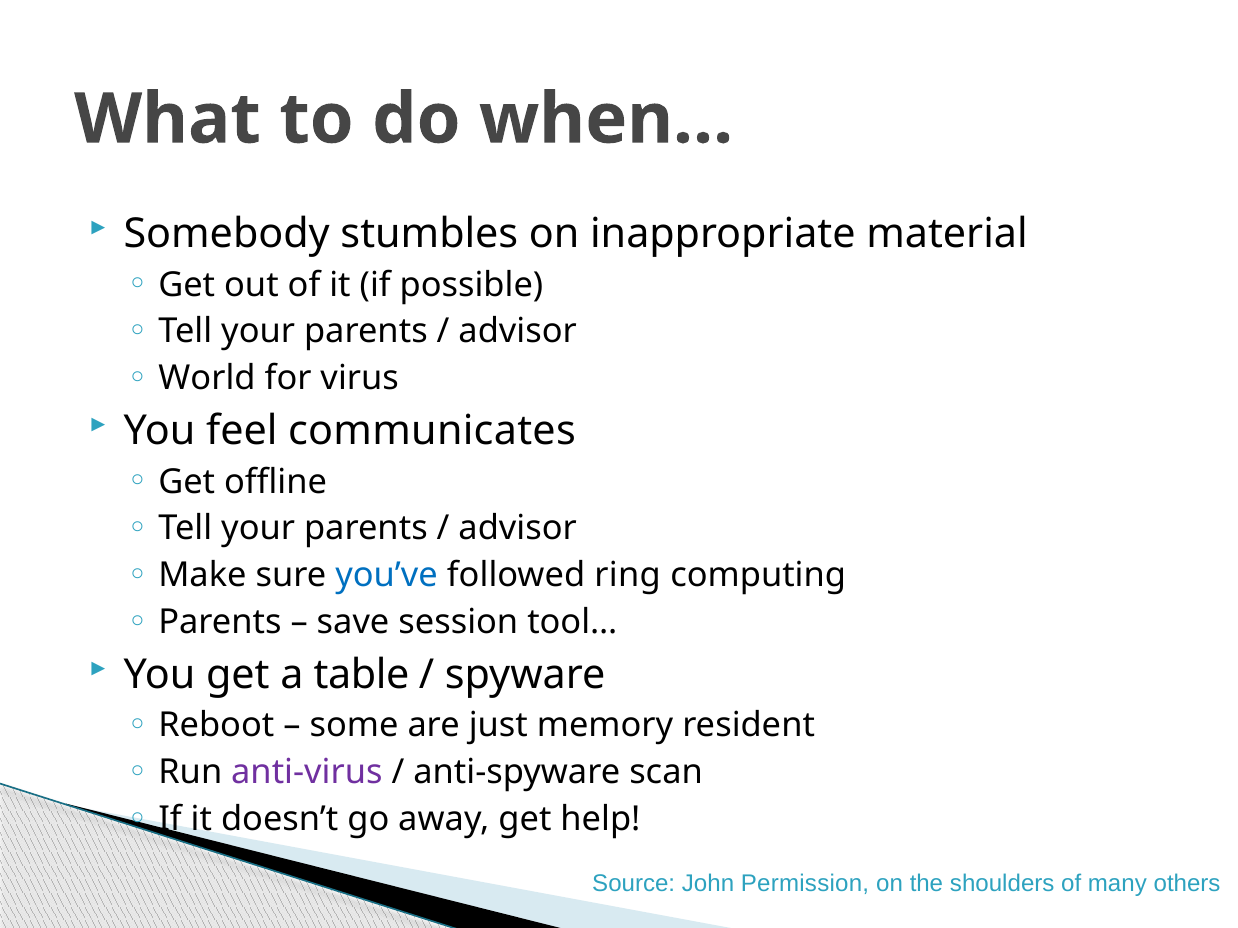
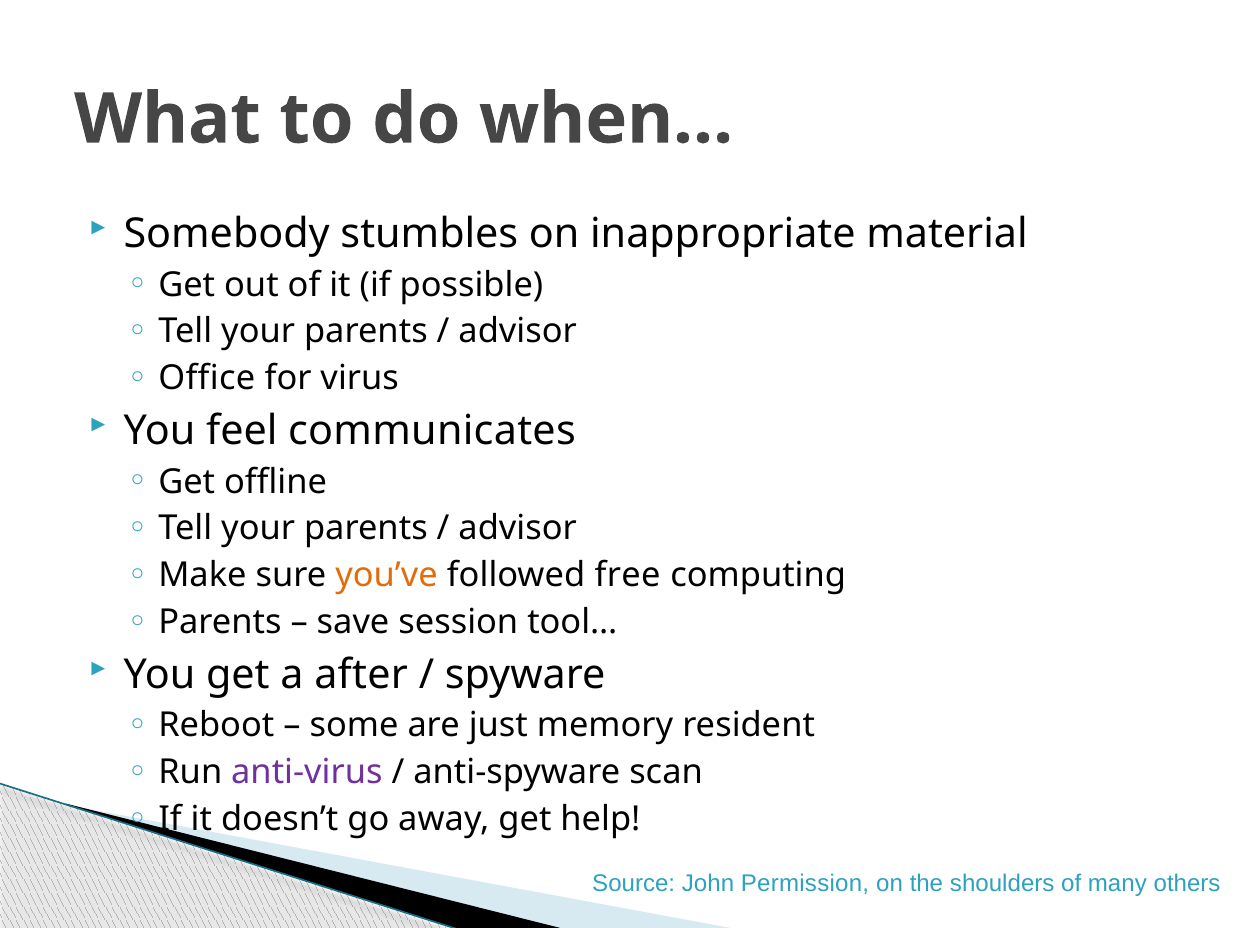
World: World -> Office
you’ve colour: blue -> orange
ring: ring -> free
table: table -> after
